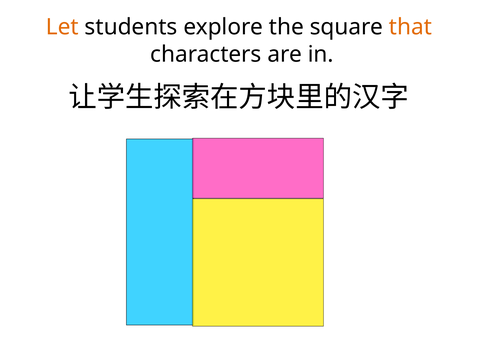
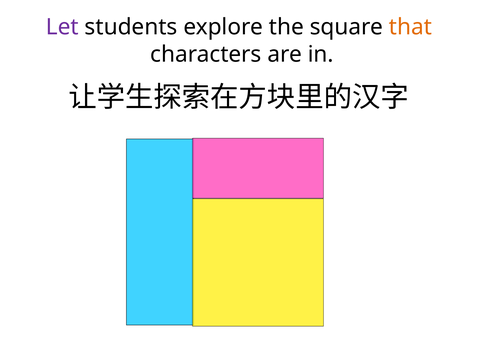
Let colour: orange -> purple
